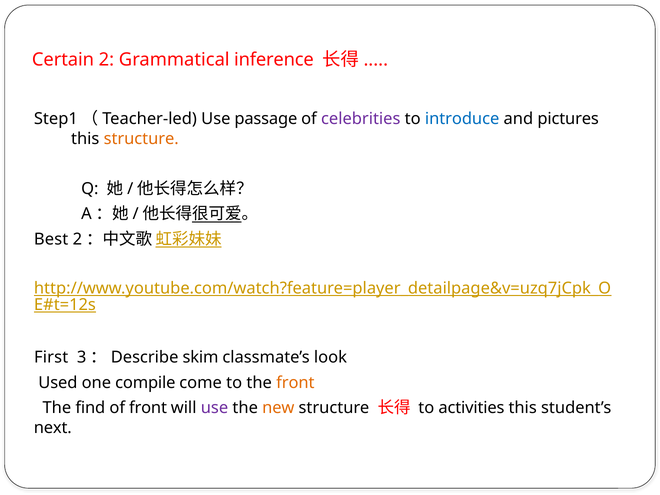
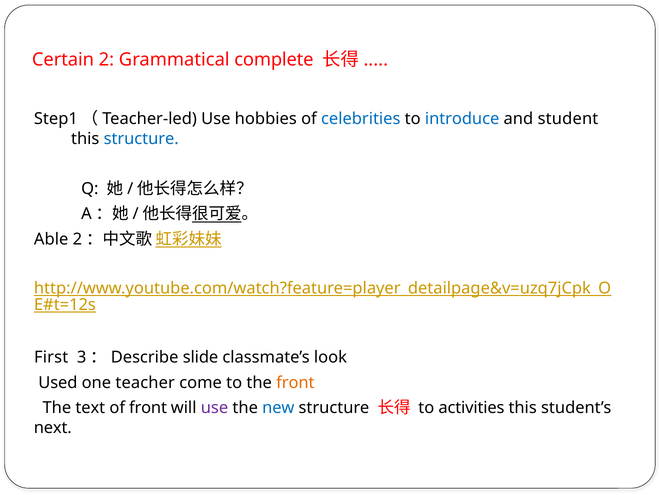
inference: inference -> complete
passage: passage -> hobbies
celebrities colour: purple -> blue
pictures: pictures -> student
structure at (141, 139) colour: orange -> blue
Best: Best -> Able
skim: skim -> slide
compile: compile -> teacher
find: find -> text
new colour: orange -> blue
